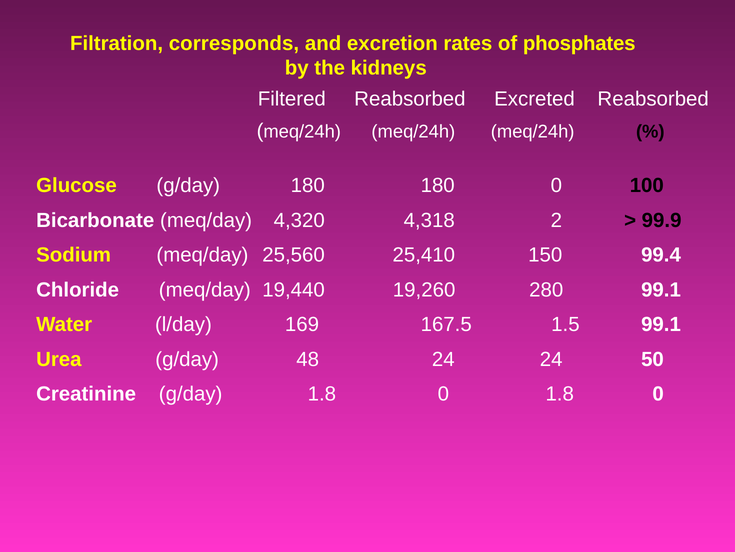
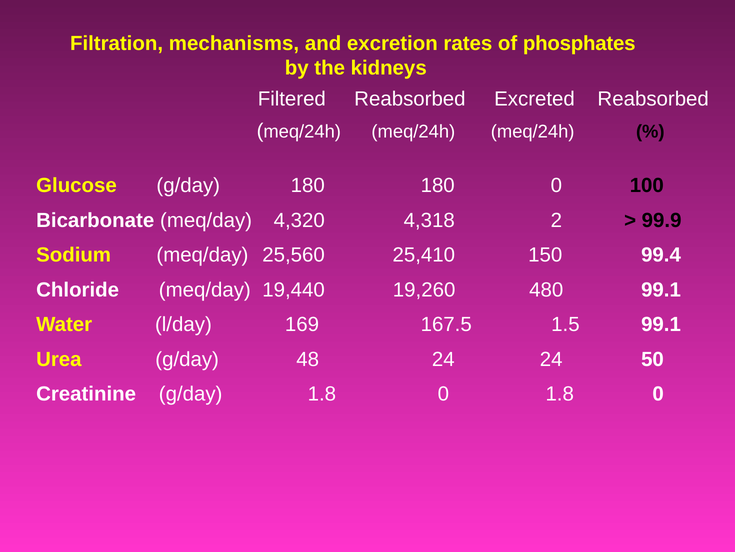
corresponds: corresponds -> mechanisms
280: 280 -> 480
